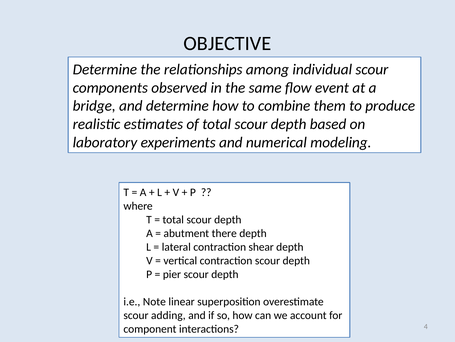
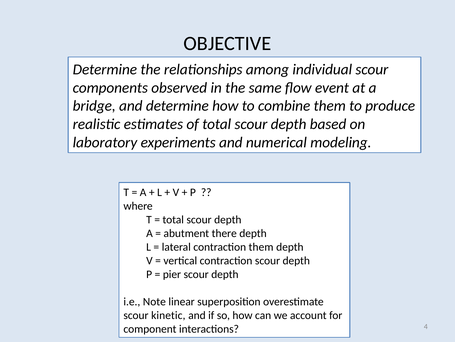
contraction shear: shear -> them
adding: adding -> kinetic
